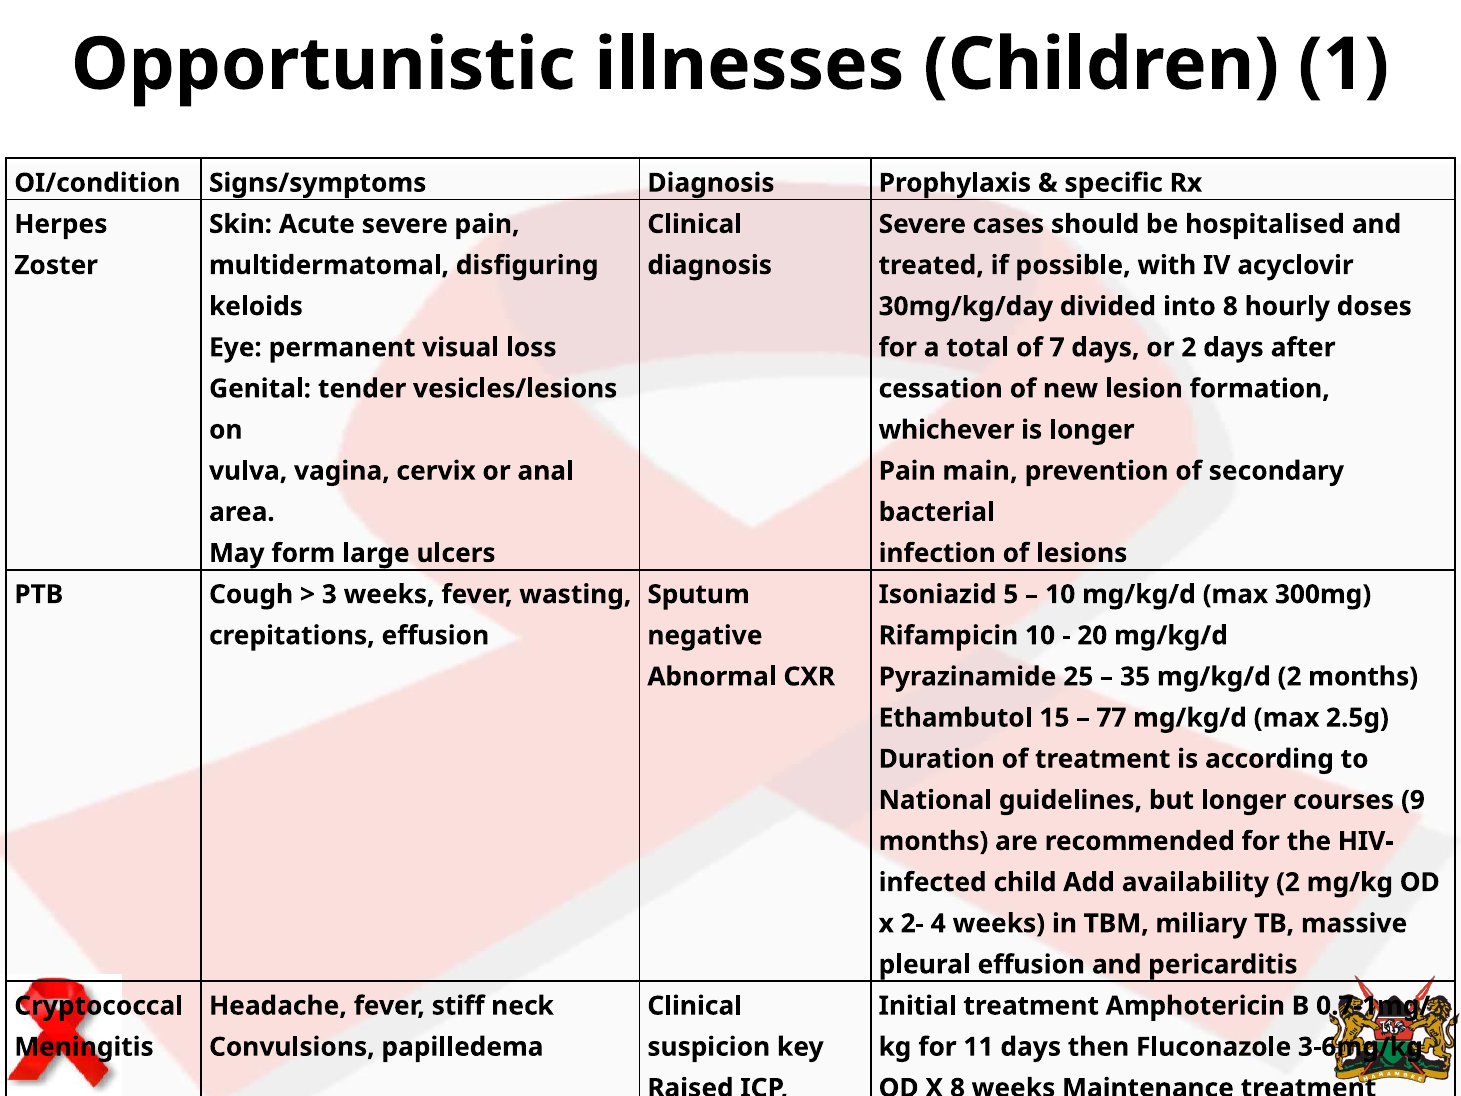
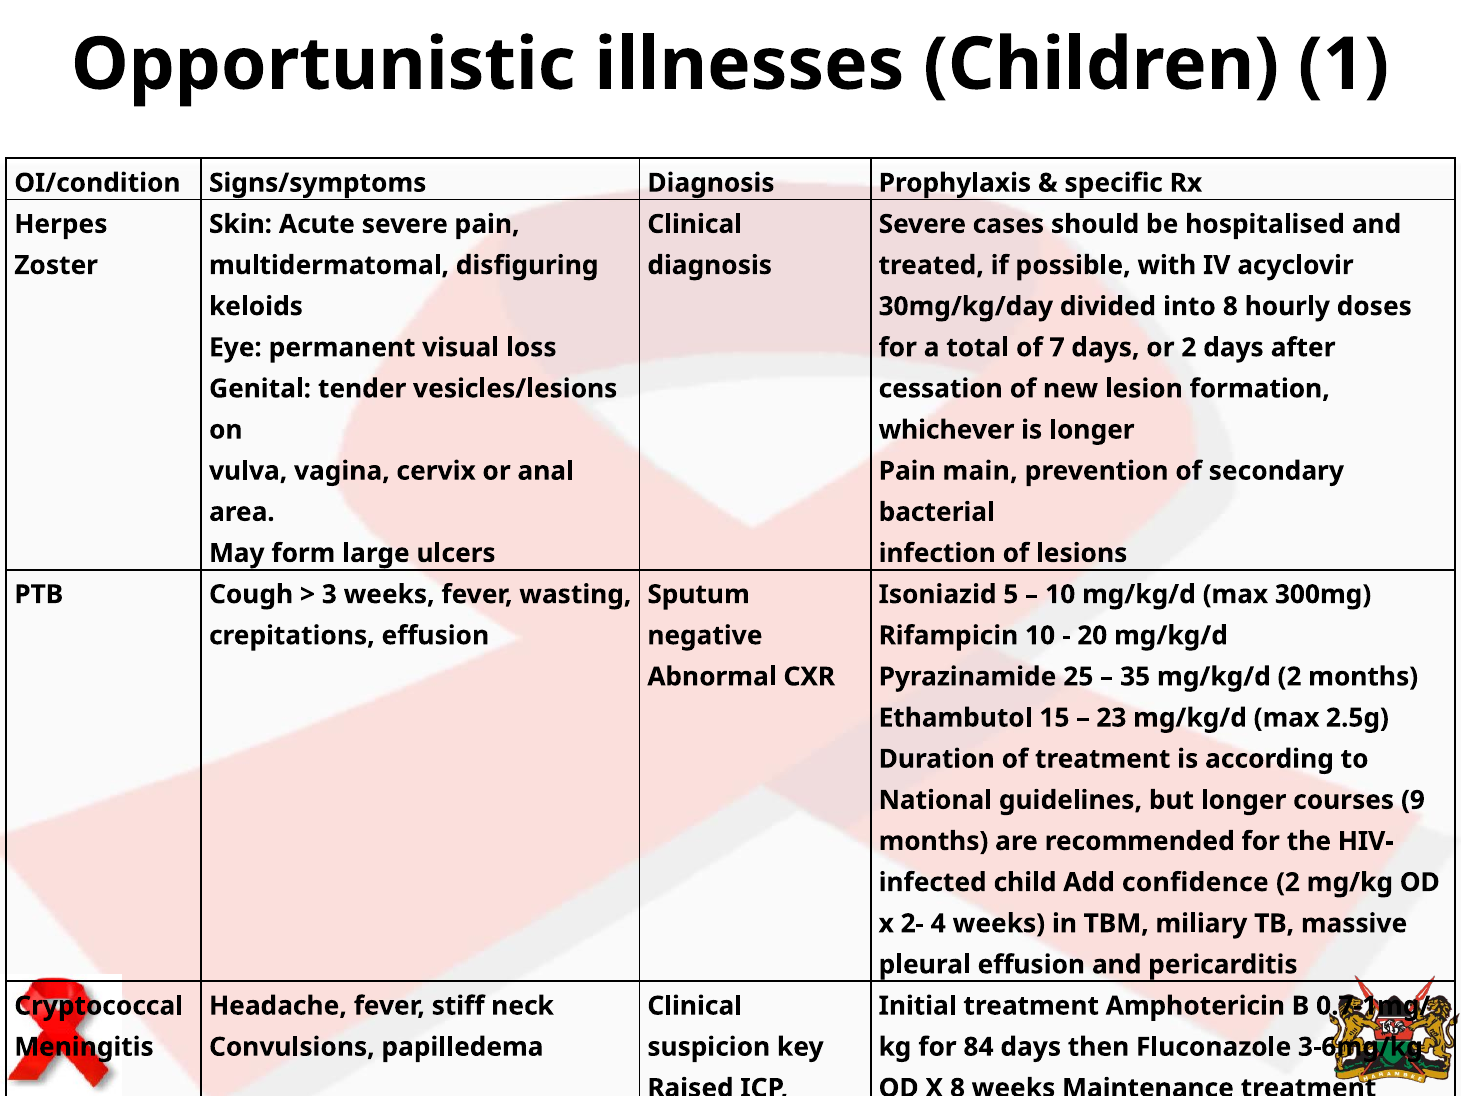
77: 77 -> 23
availability: availability -> confidence
11: 11 -> 84
